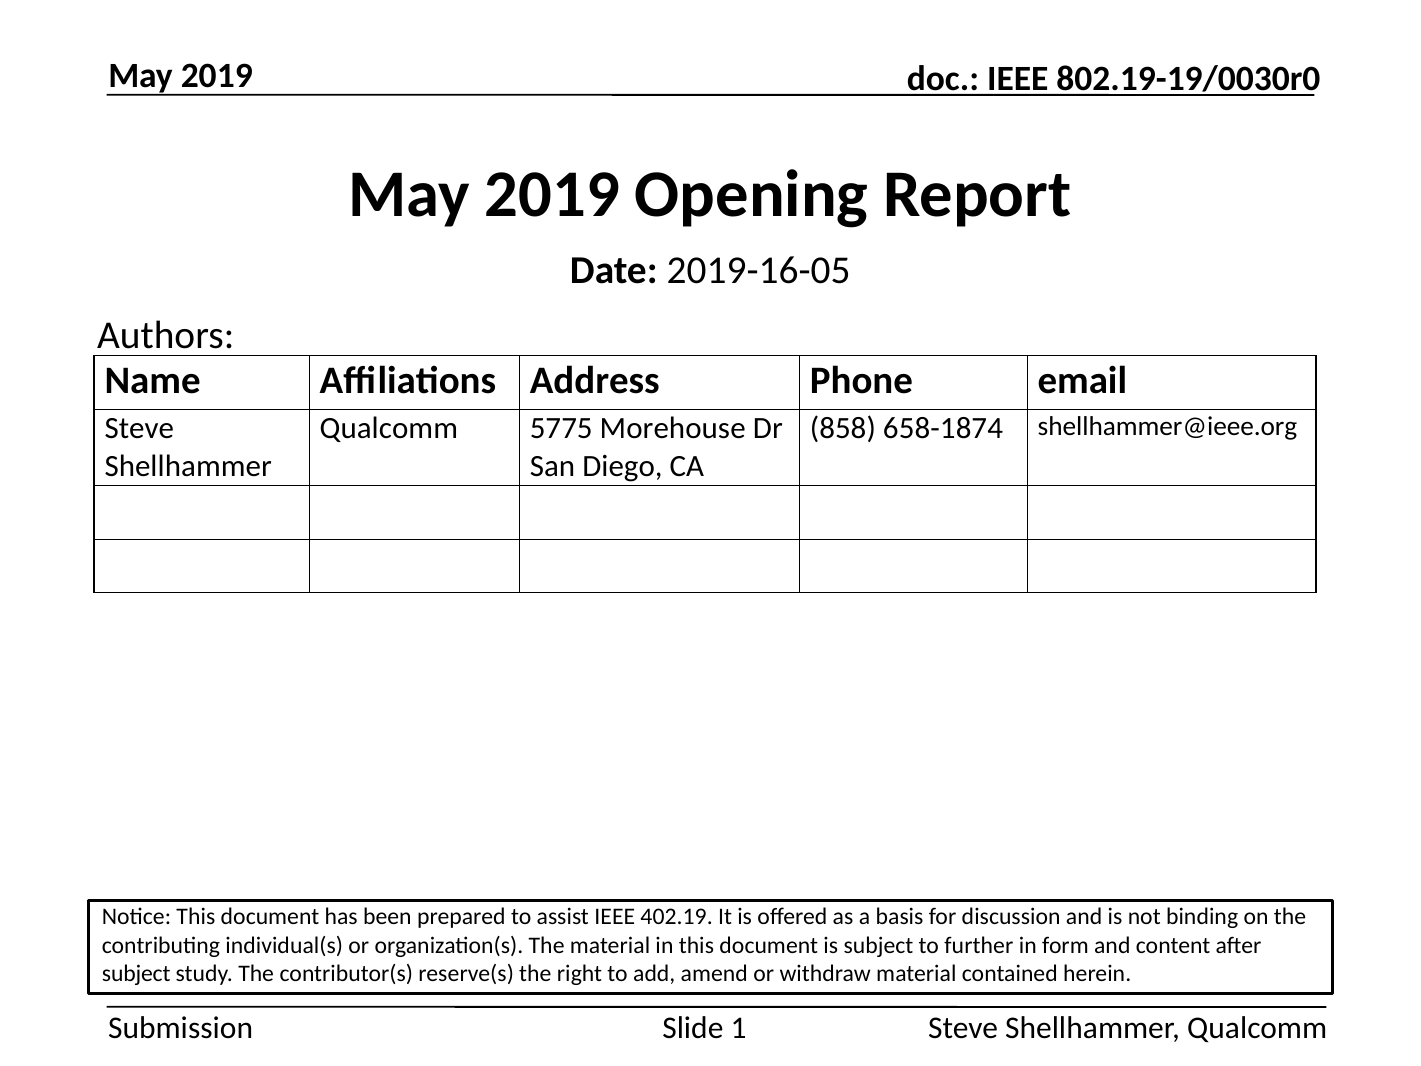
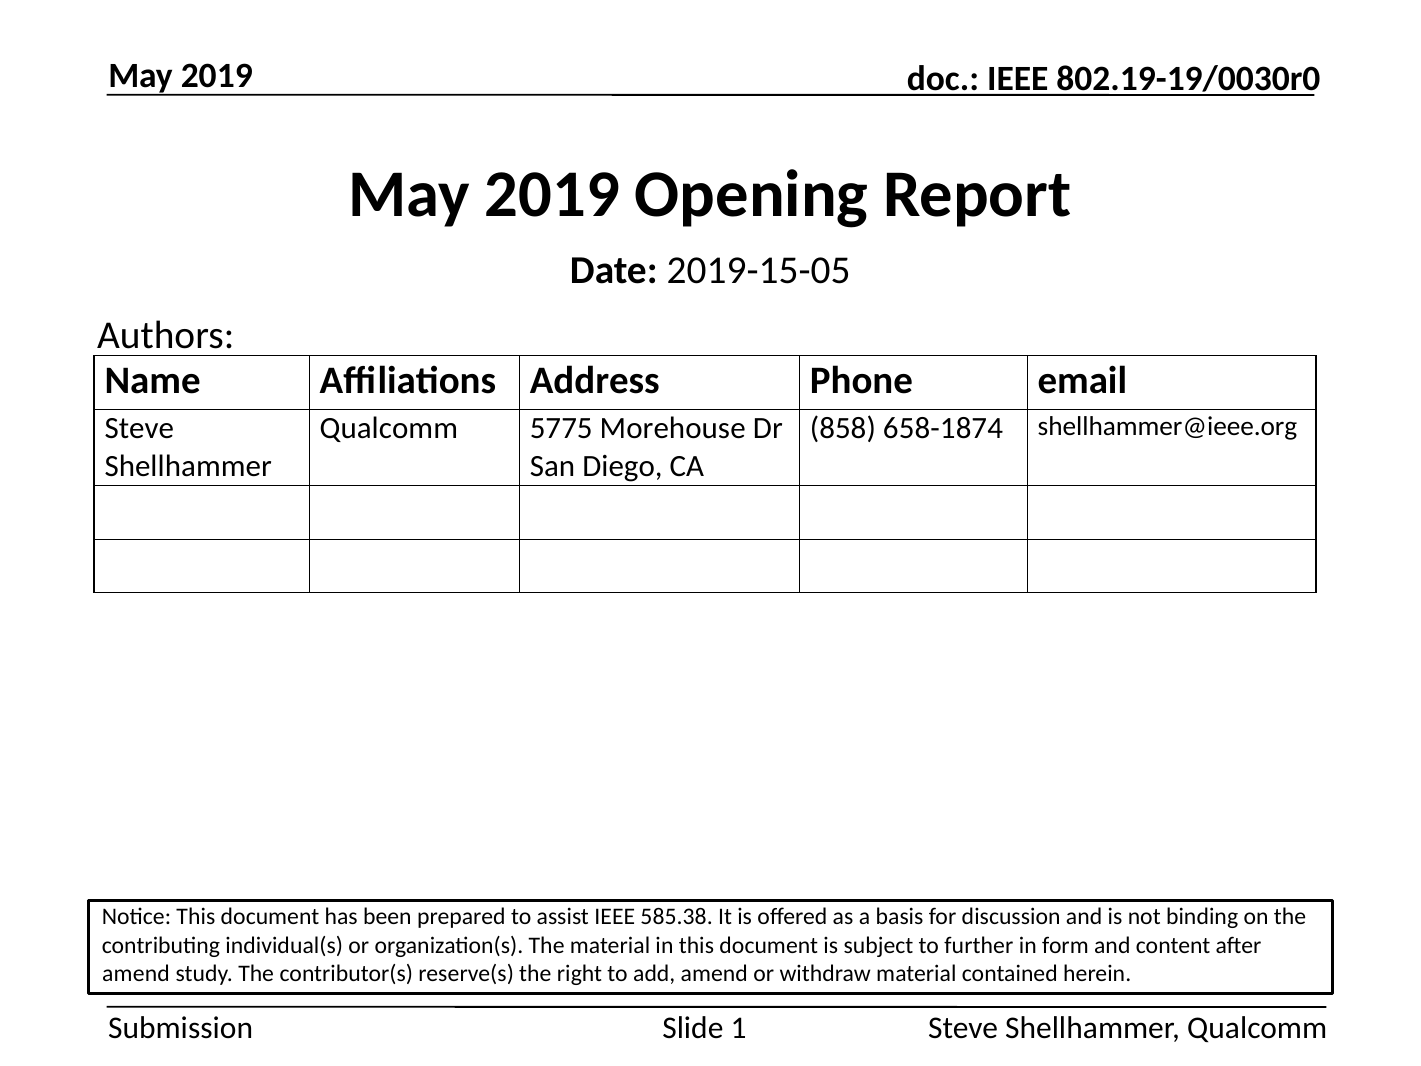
2019-16-05: 2019-16-05 -> 2019-15-05
402.19: 402.19 -> 585.38
subject at (136, 973): subject -> amend
